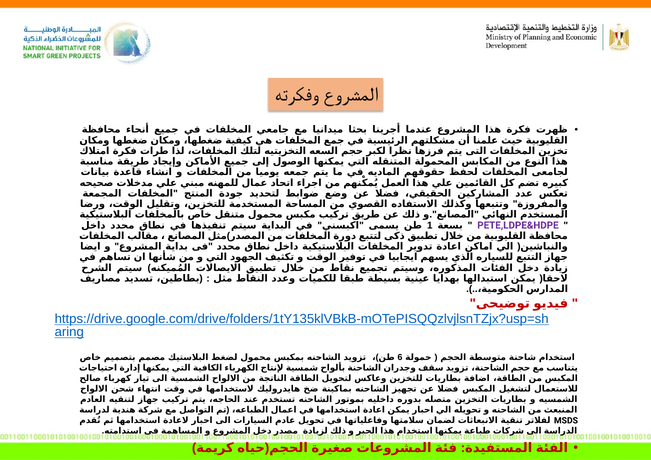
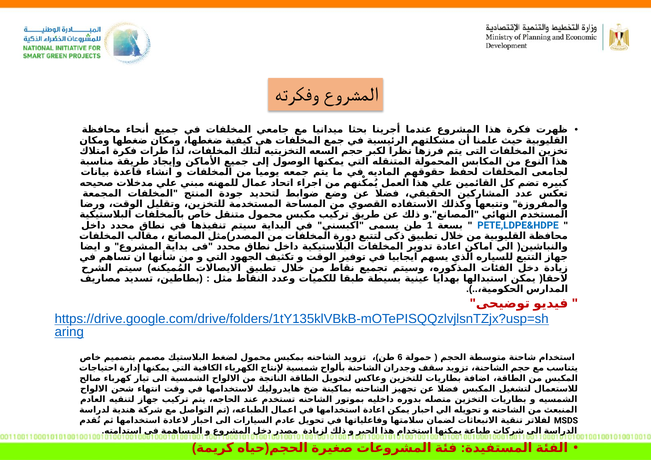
PETE,LDPE&HDPE at (518, 225) colour: purple -> blue
